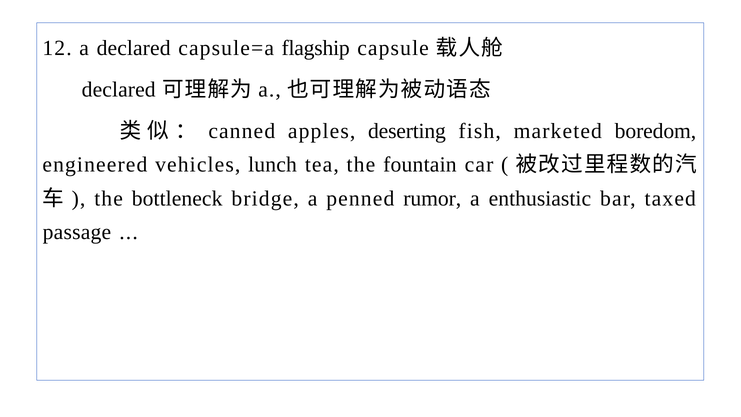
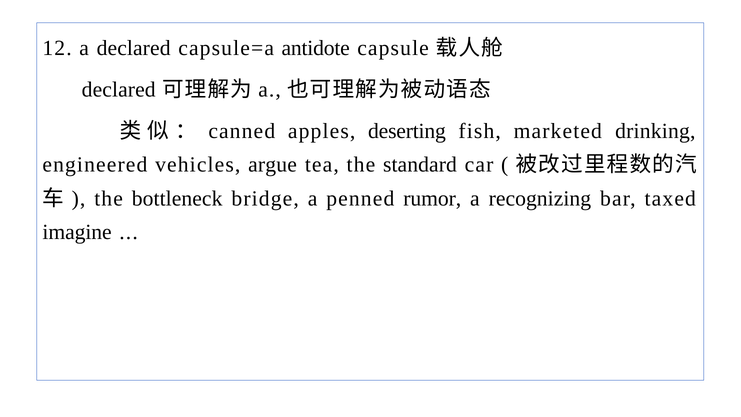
flagship: flagship -> antidote
boredom: boredom -> drinking
lunch: lunch -> argue
fountain: fountain -> standard
enthusiastic: enthusiastic -> recognizing
passage: passage -> imagine
